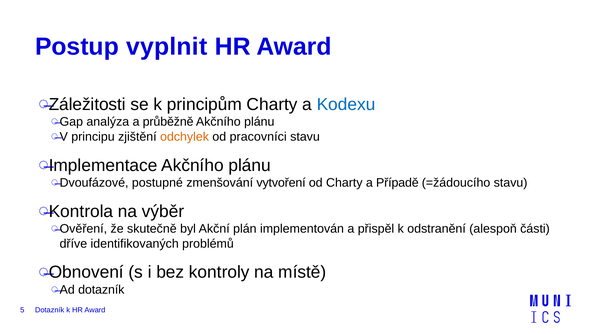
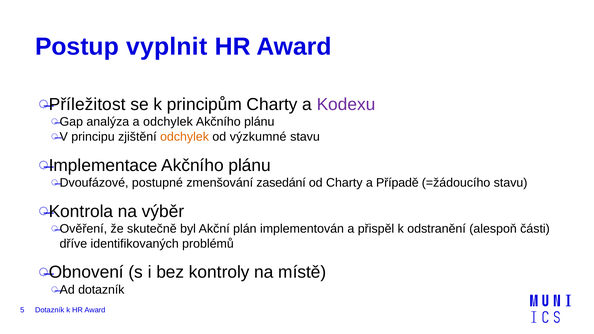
Záležitosti: Záležitosti -> Příležitost
Kodexu colour: blue -> purple
a průběžně: průběžně -> odchylek
pracovníci: pracovníci -> výzkumné
vytvoření: vytvoření -> zasedání
